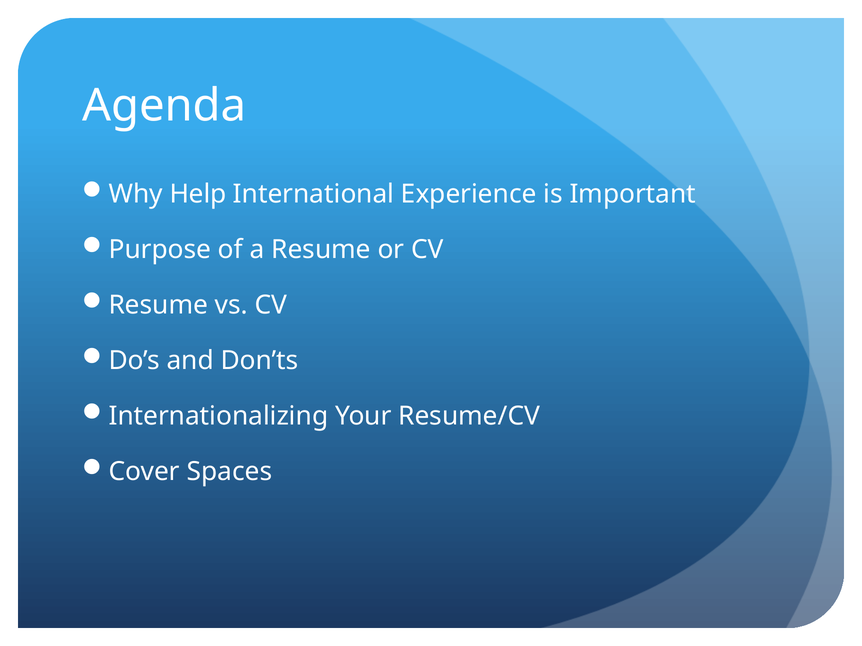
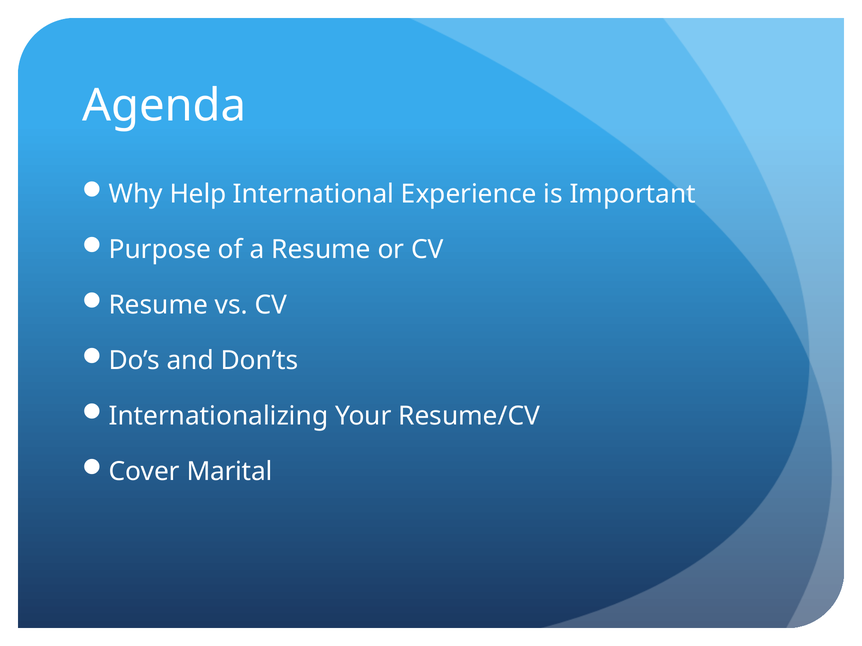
Spaces: Spaces -> Marital
